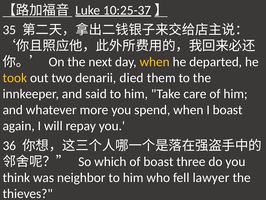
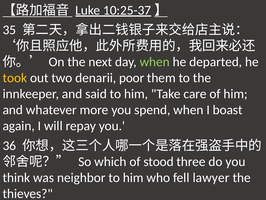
when at (155, 62) colour: yellow -> light green
died: died -> poor
of boast: boast -> stood
